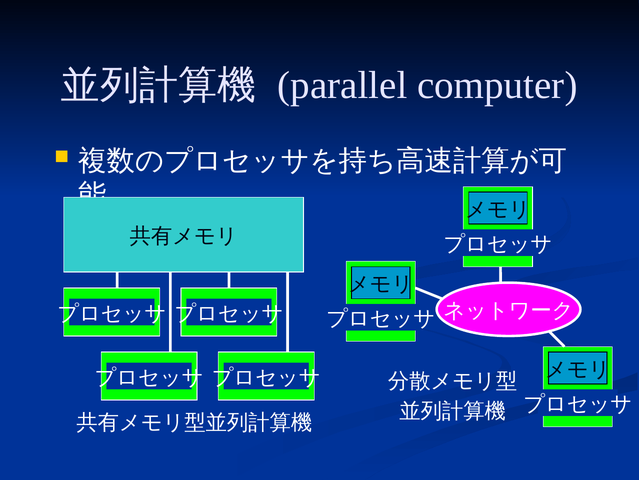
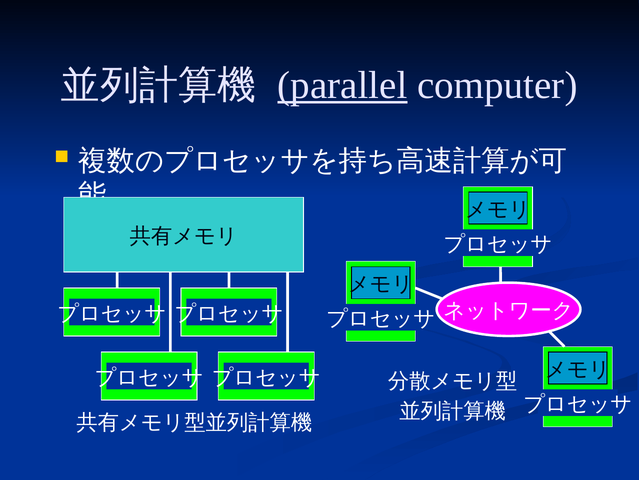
parallel underline: none -> present
